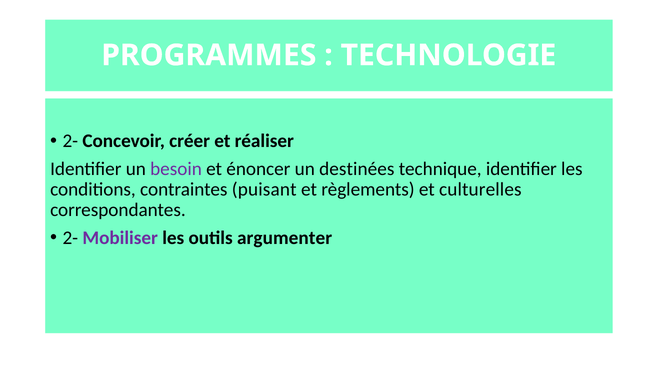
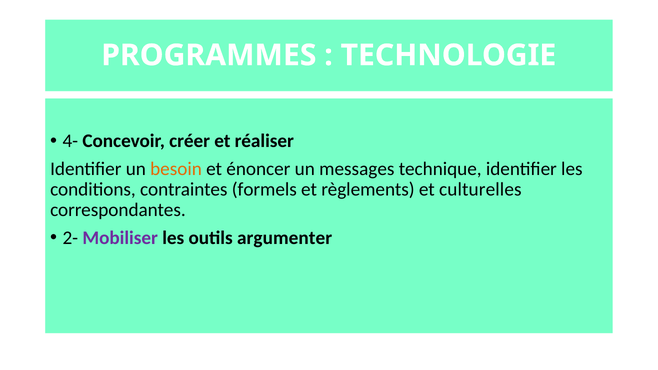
2- at (70, 141): 2- -> 4-
besoin colour: purple -> orange
destinées: destinées -> messages
puisant: puisant -> formels
